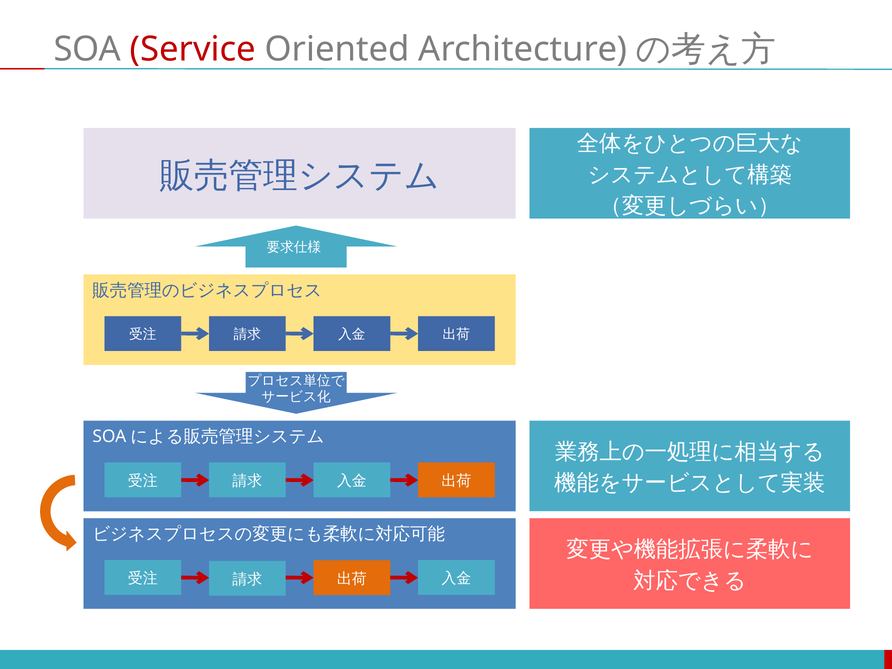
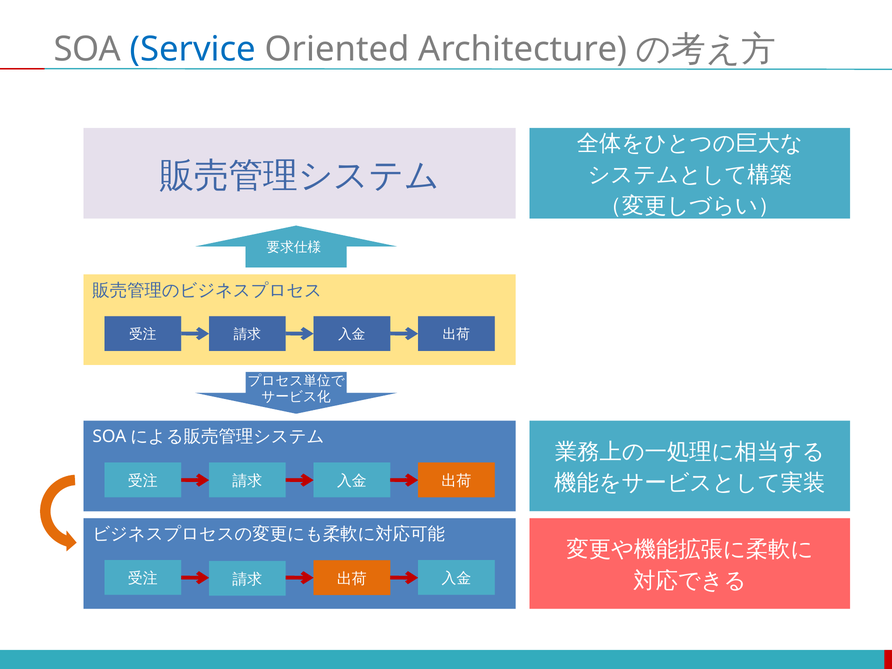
Service colour: red -> blue
